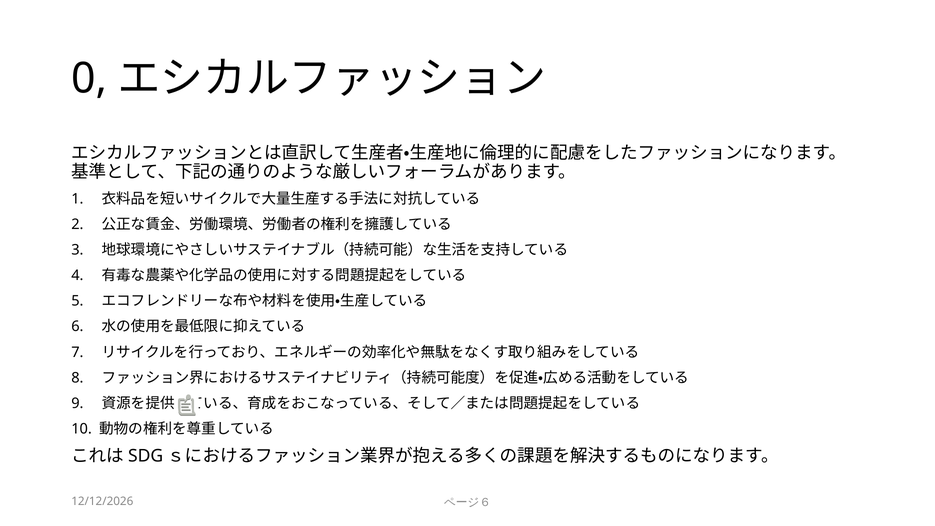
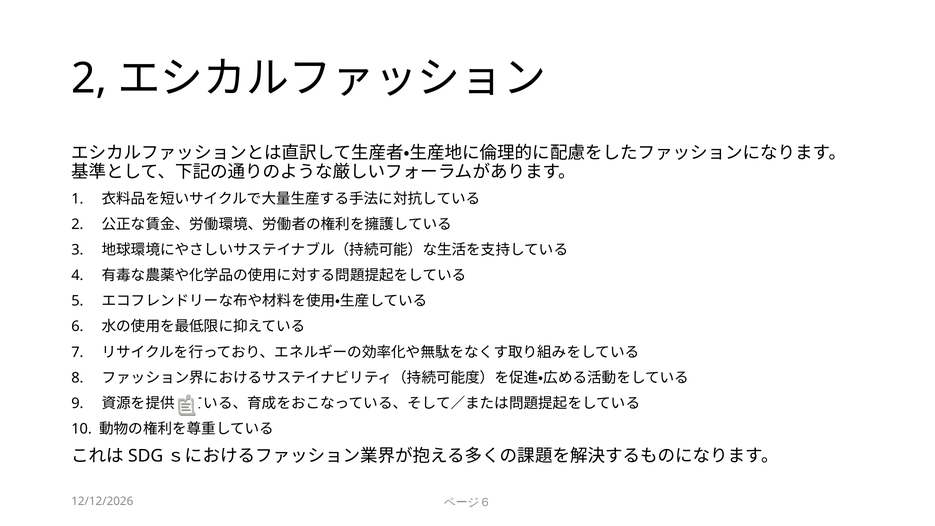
0 at (89, 79): 0 -> 2
